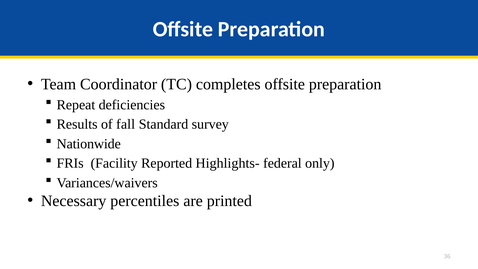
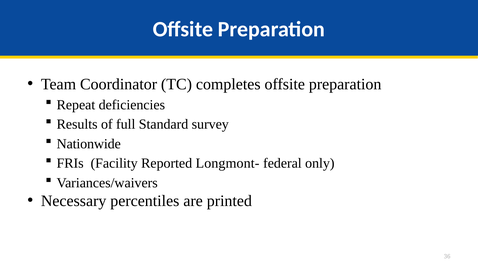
fall: fall -> full
Highlights-: Highlights- -> Longmont-
